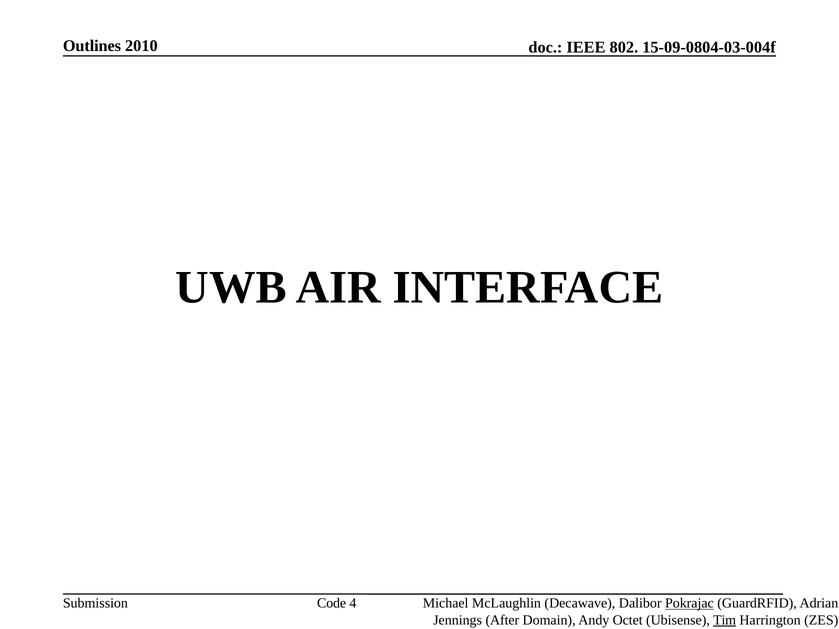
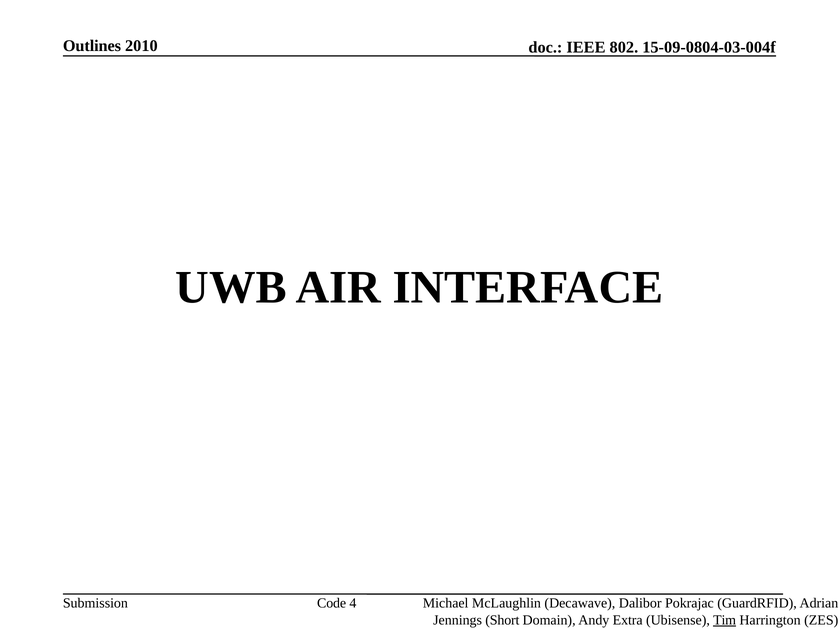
Pokrajac underline: present -> none
After: After -> Short
Octet: Octet -> Extra
